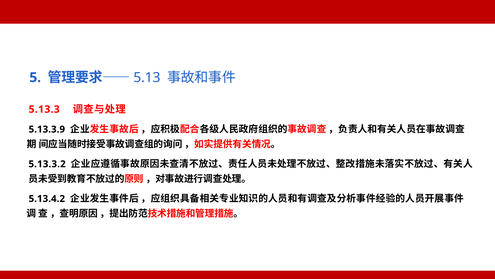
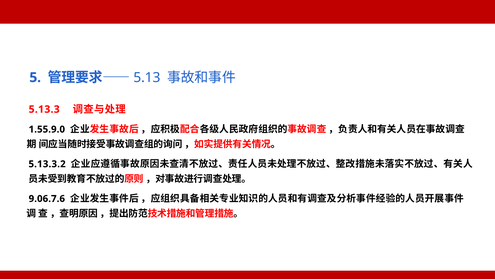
5.13.3.9: 5.13.3.9 -> 1.55.9.0
5.13.4.2: 5.13.4.2 -> 9.06.7.6
